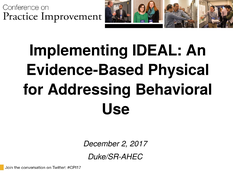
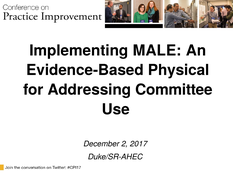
IDEAL: IDEAL -> MALE
Behavioral: Behavioral -> Committee
